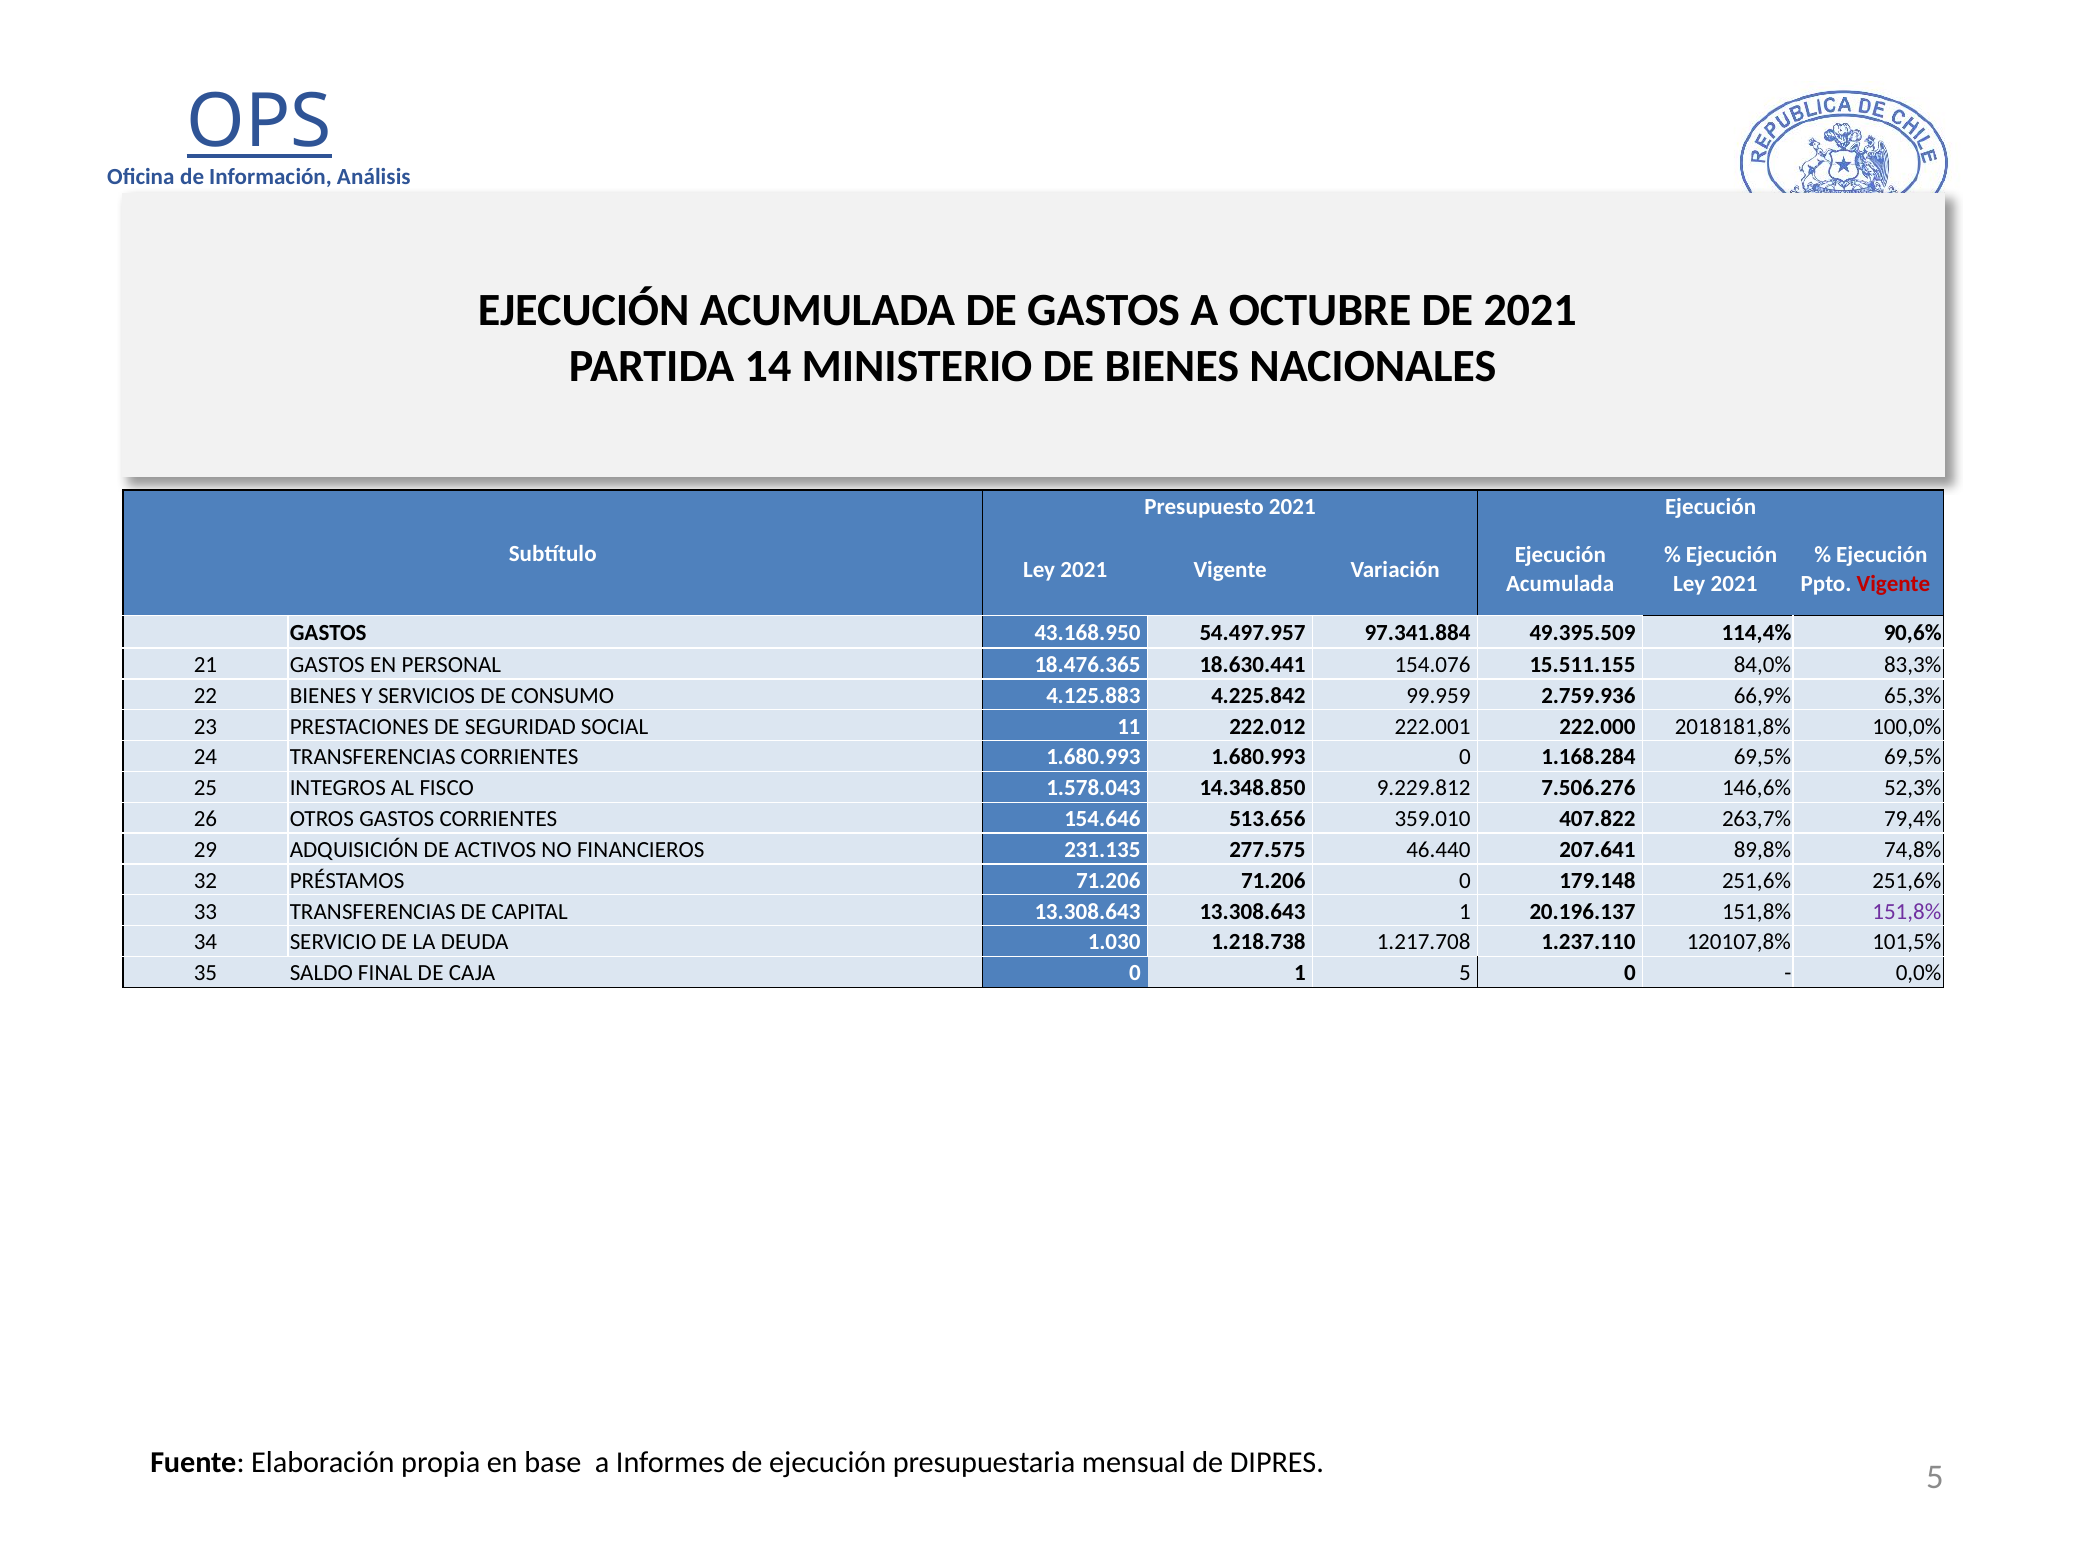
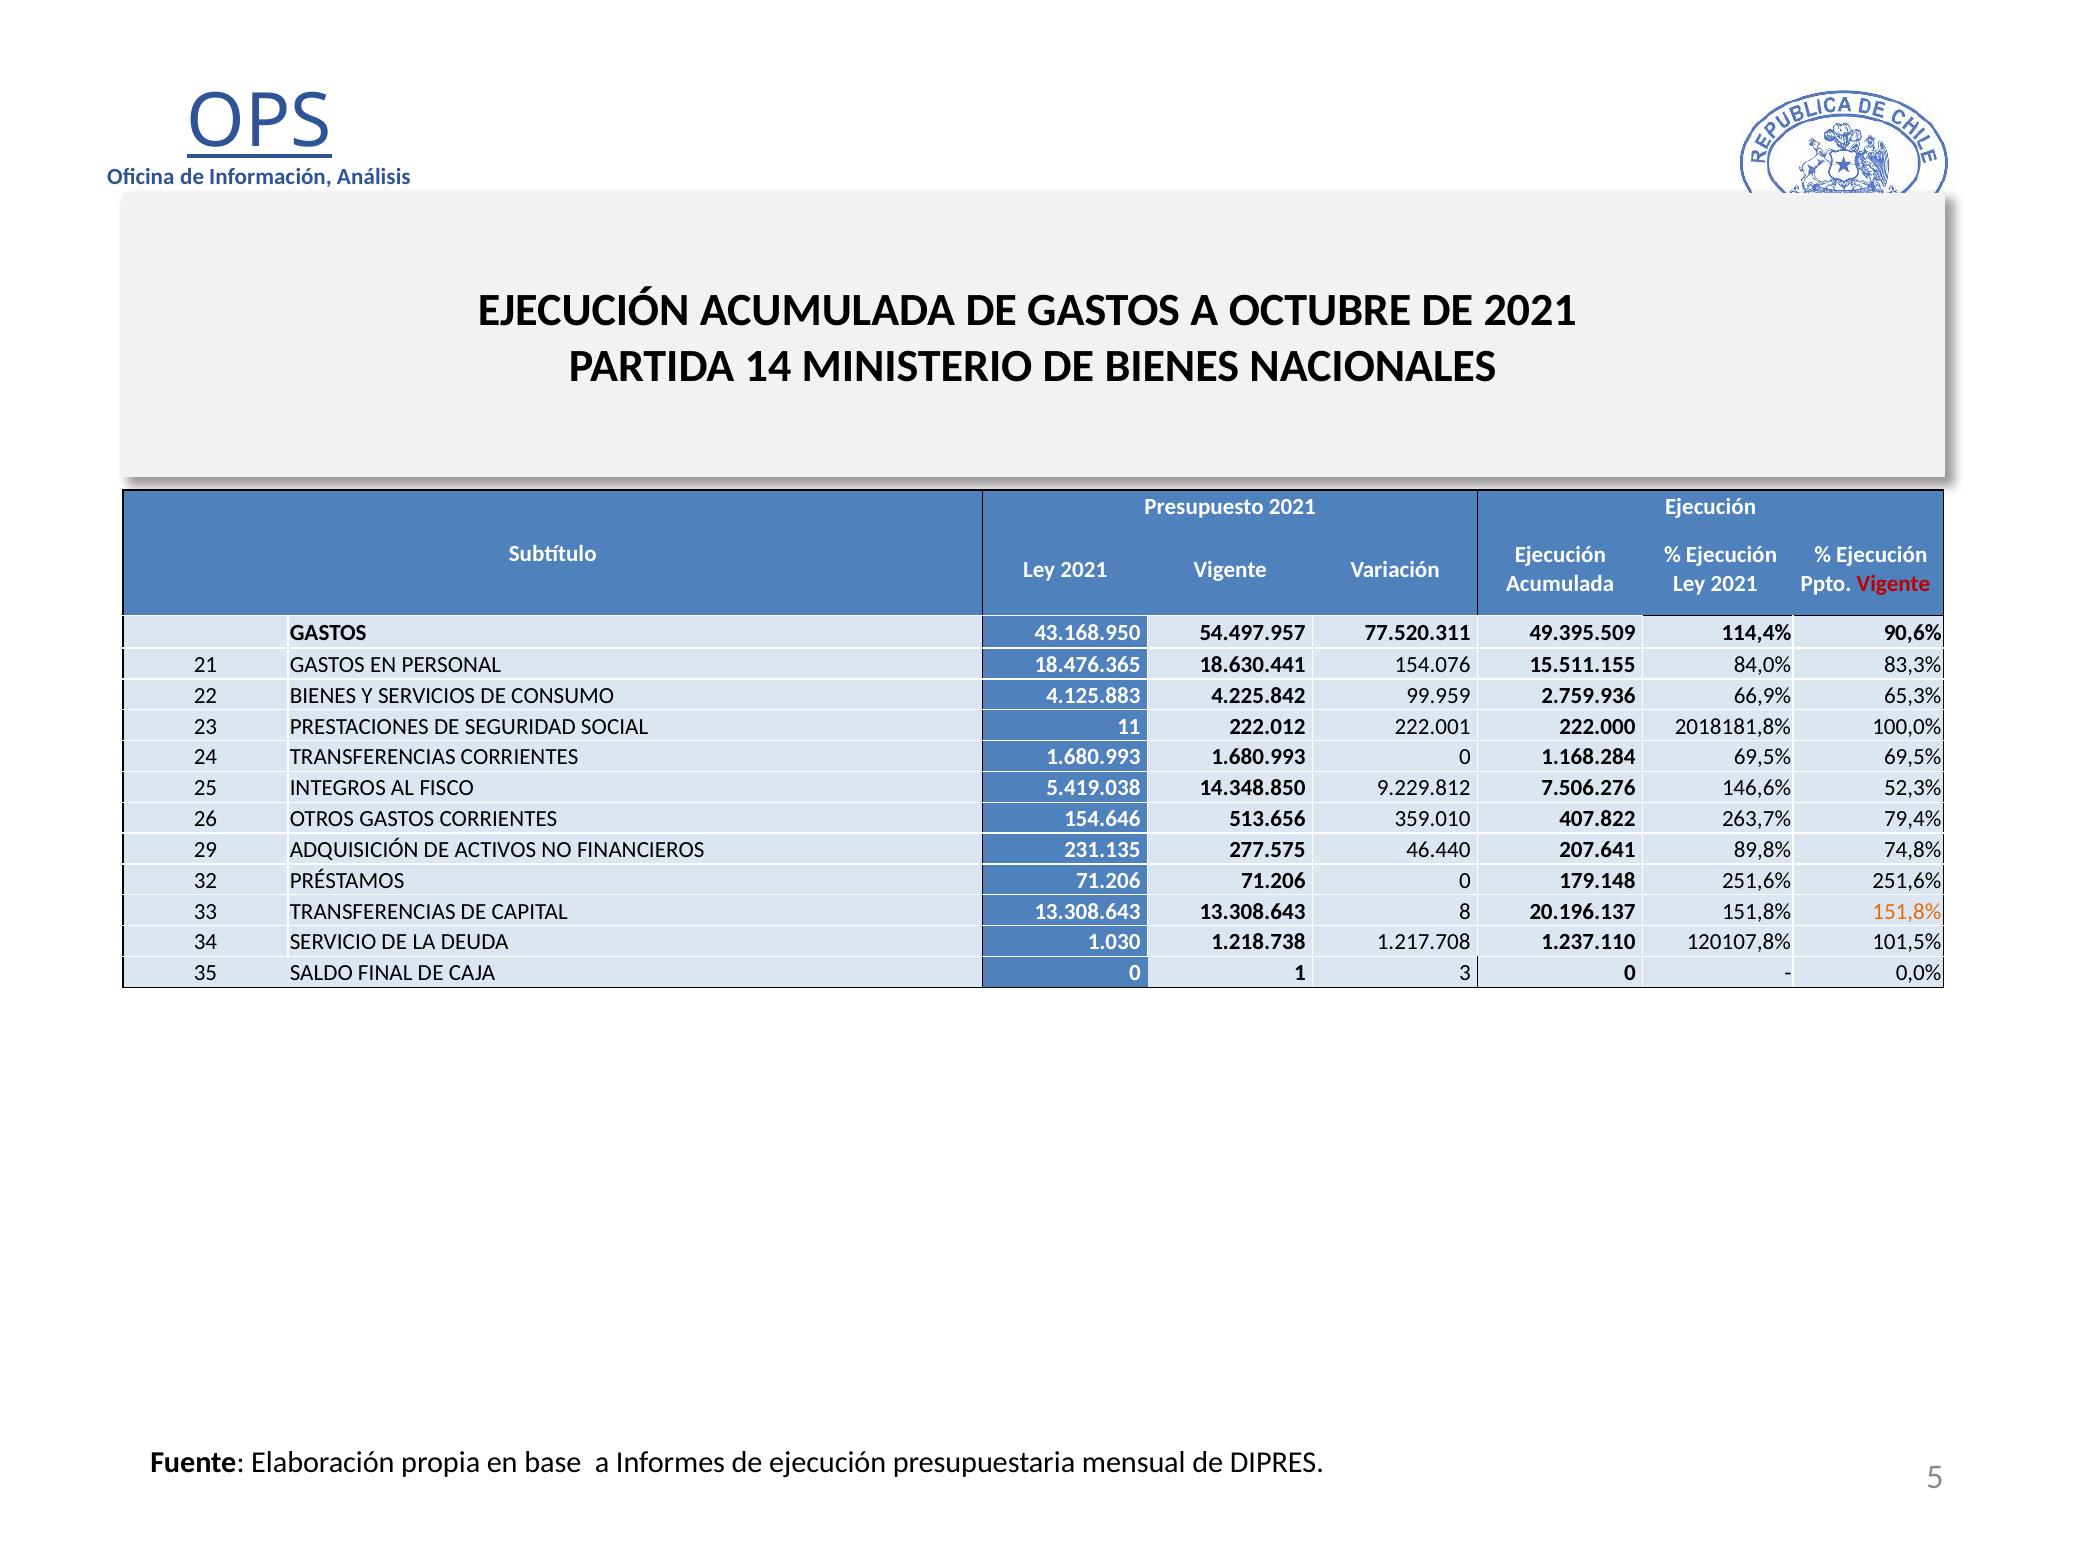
97.341.884: 97.341.884 -> 77.520.311
1.578.043: 1.578.043 -> 5.419.038
13.308.643 1: 1 -> 8
151,8% at (1907, 912) colour: purple -> orange
1 5: 5 -> 3
